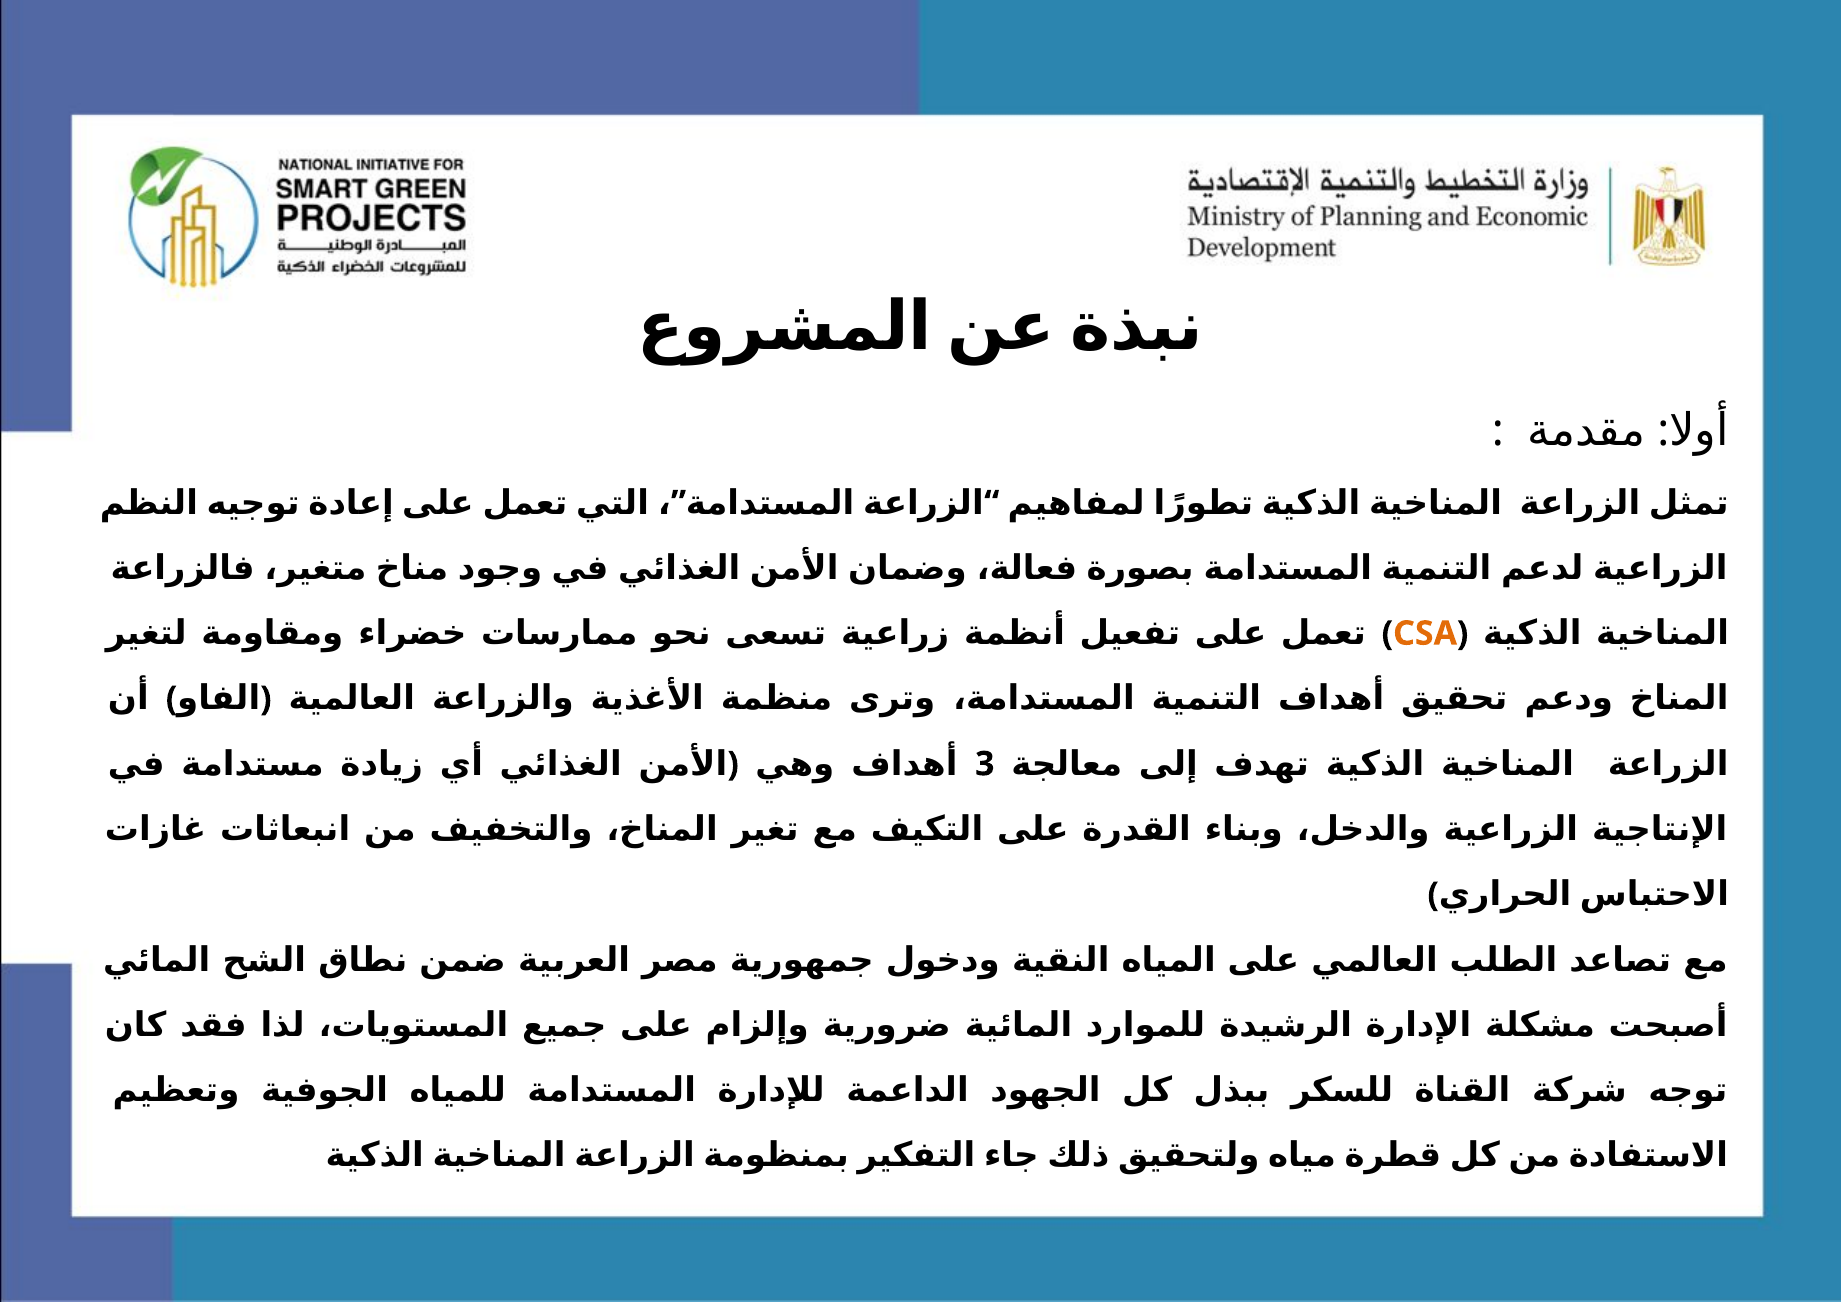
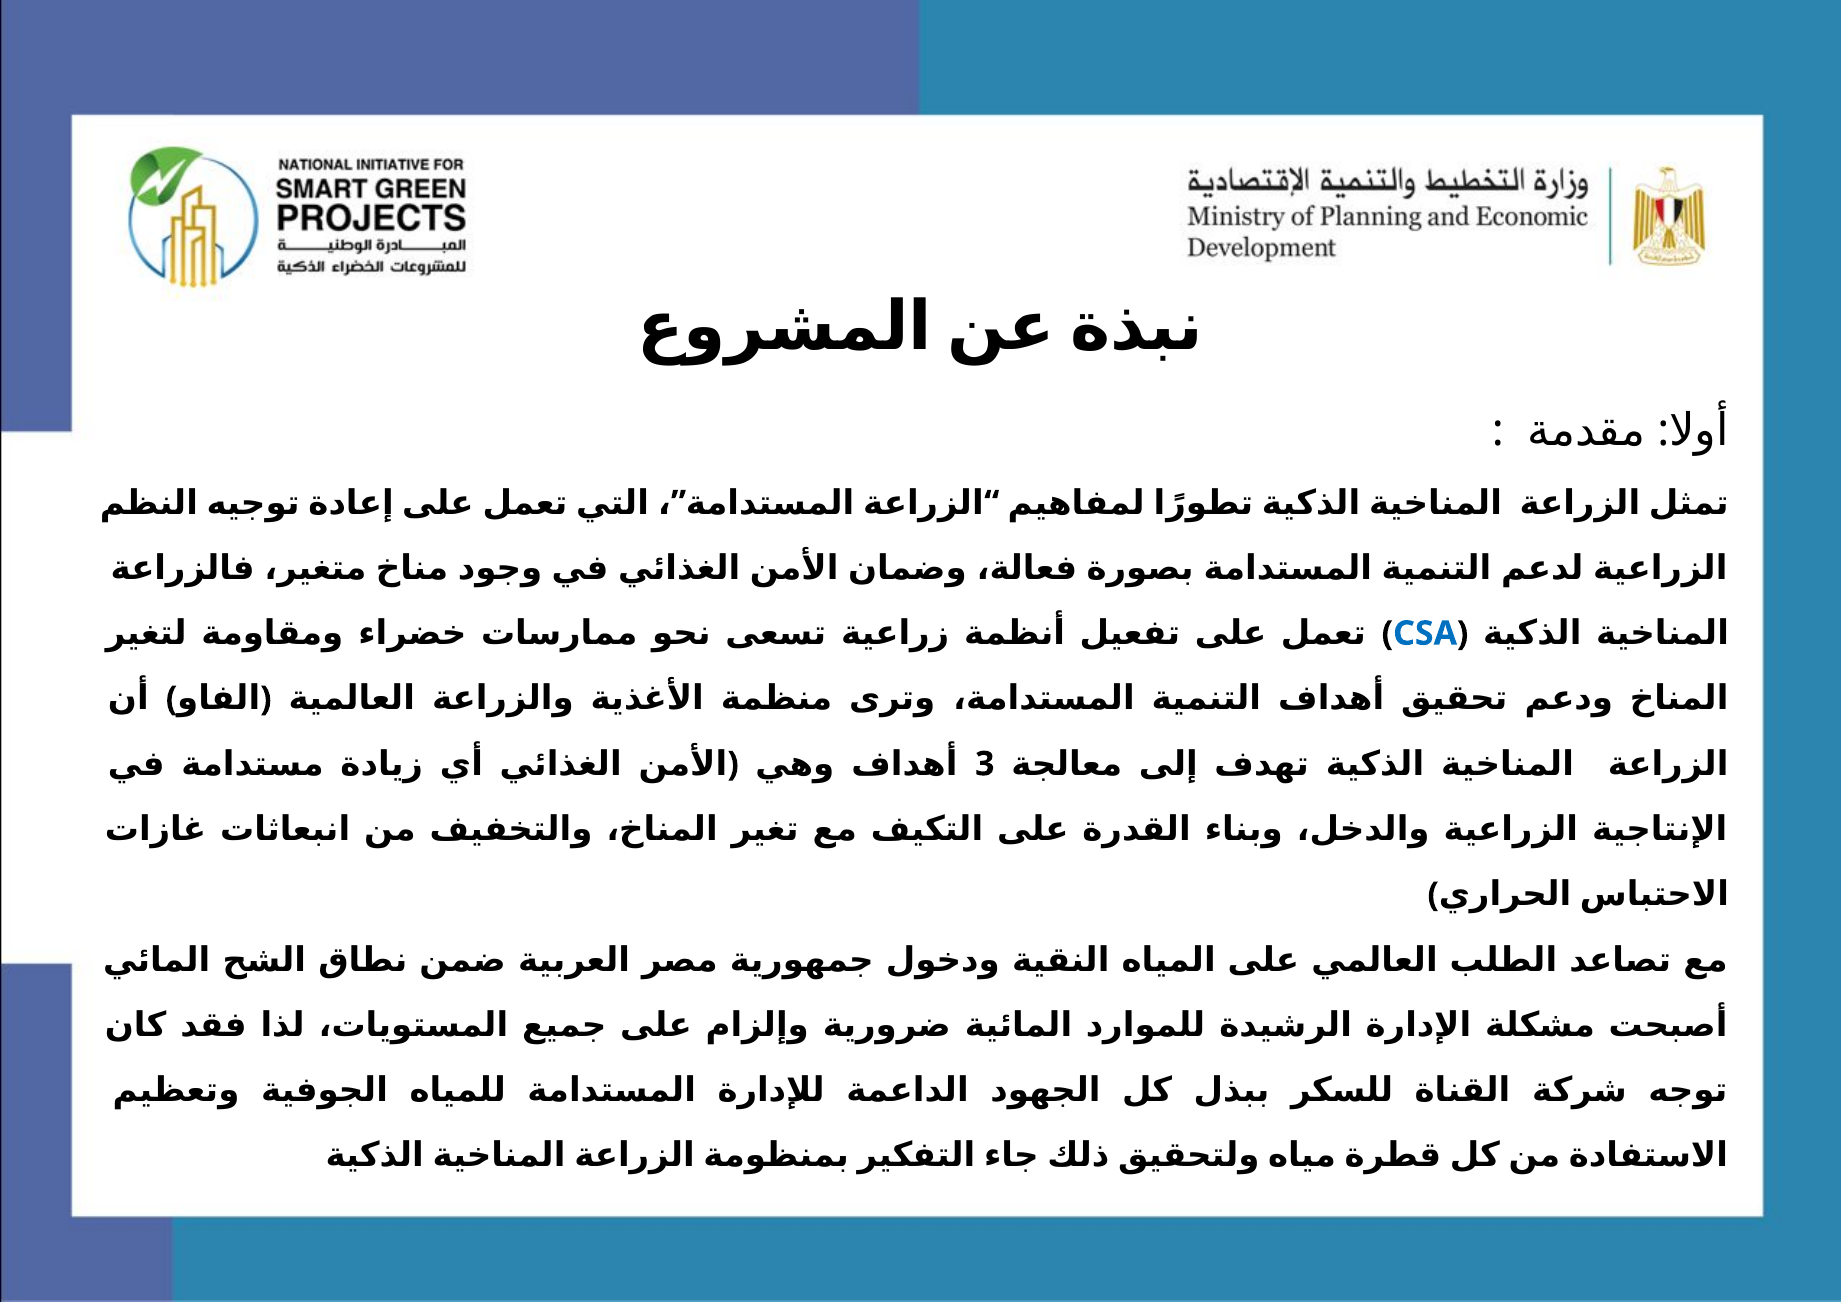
CSA colour: orange -> blue
